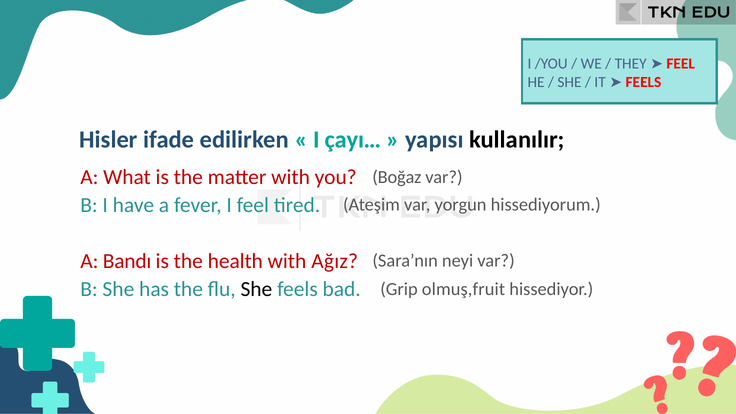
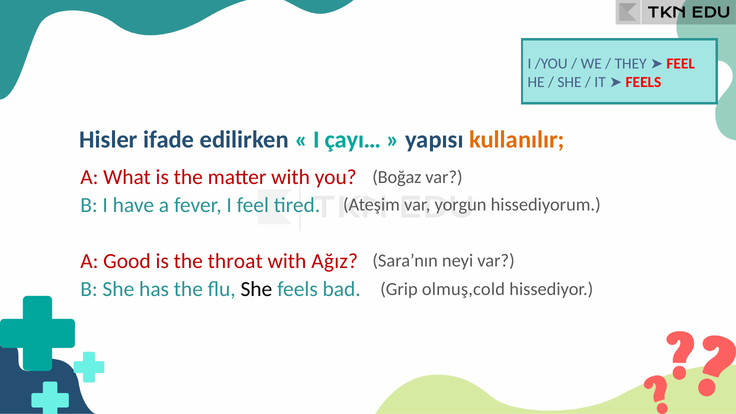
kullanılır colour: black -> orange
Bandı: Bandı -> Good
health: health -> throat
olmuş,fruit: olmuş,fruit -> olmuş,cold
